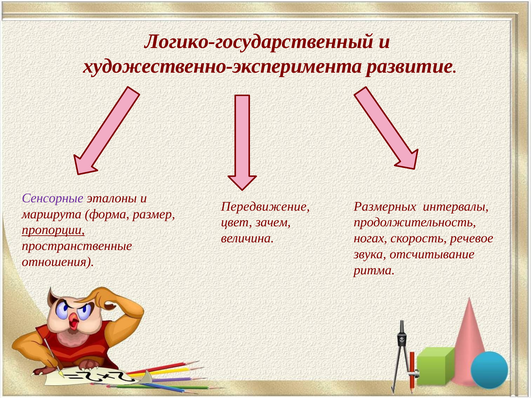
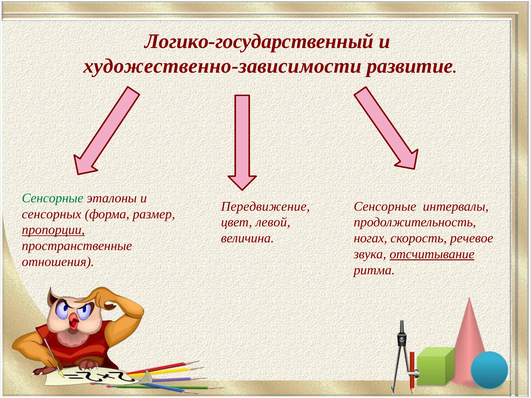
художественно-эксперимента: художественно-эксперимента -> художественно-зависимости
Сенсорные at (53, 198) colour: purple -> green
Размерных at (385, 206): Размерных -> Сенсорные
маршрута: маршрута -> сенсорных
зачем: зачем -> левой
отсчитывание underline: none -> present
